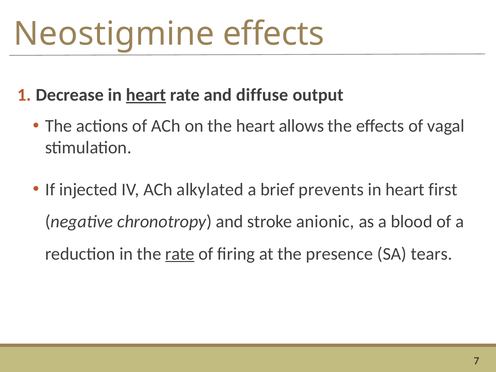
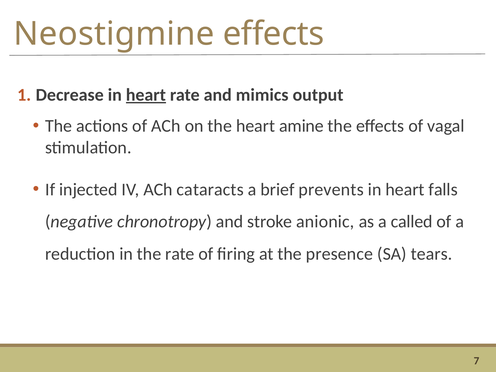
diffuse: diffuse -> mimics
allows: allows -> amine
alkylated: alkylated -> cataracts
first: first -> falls
blood: blood -> called
rate at (180, 254) underline: present -> none
